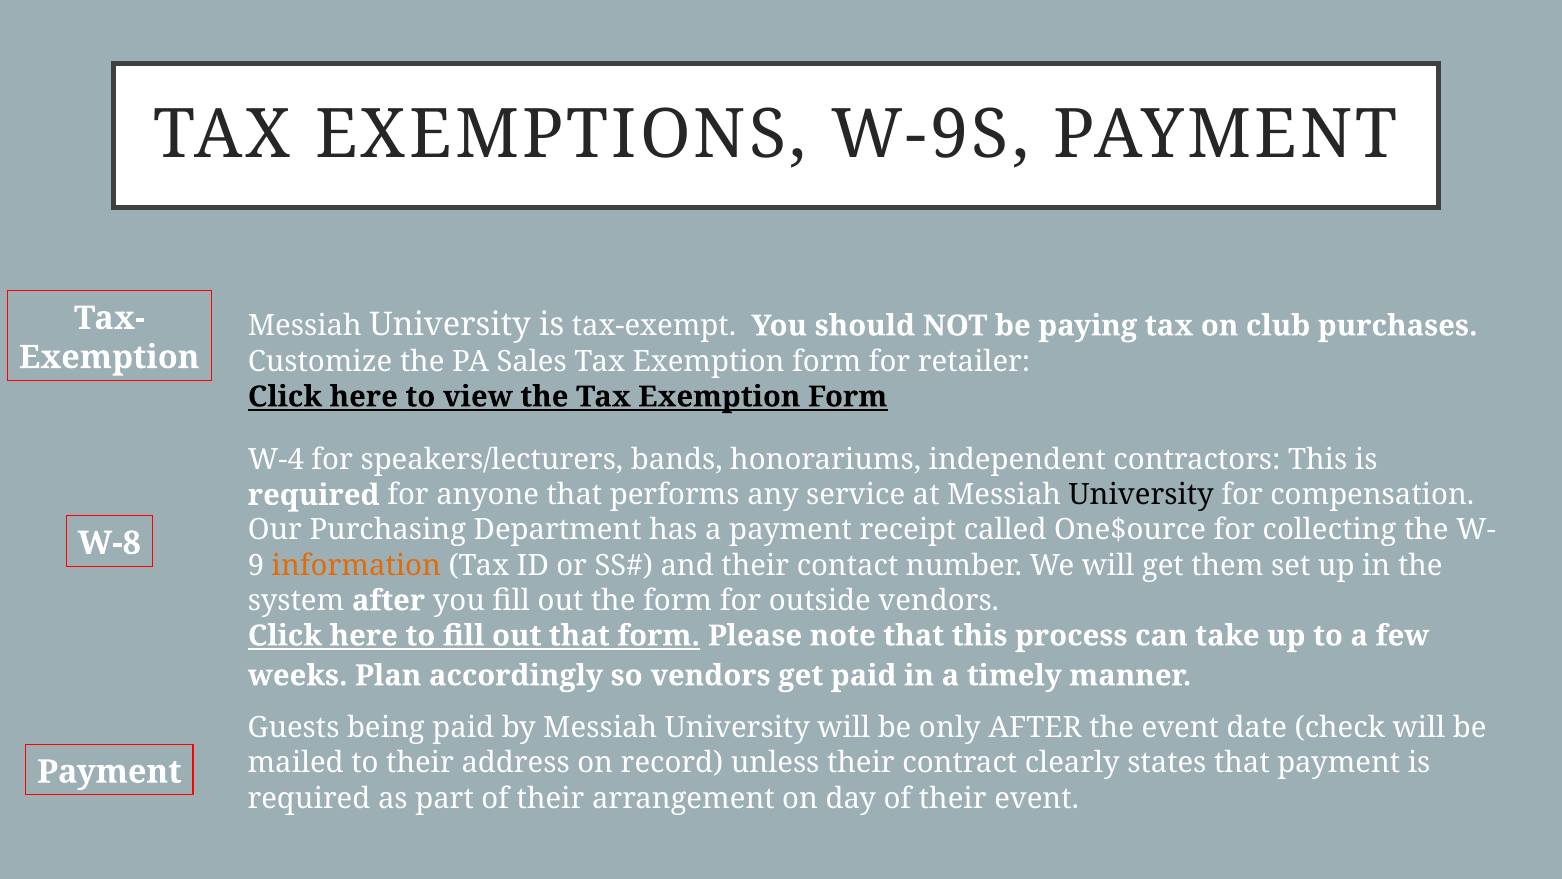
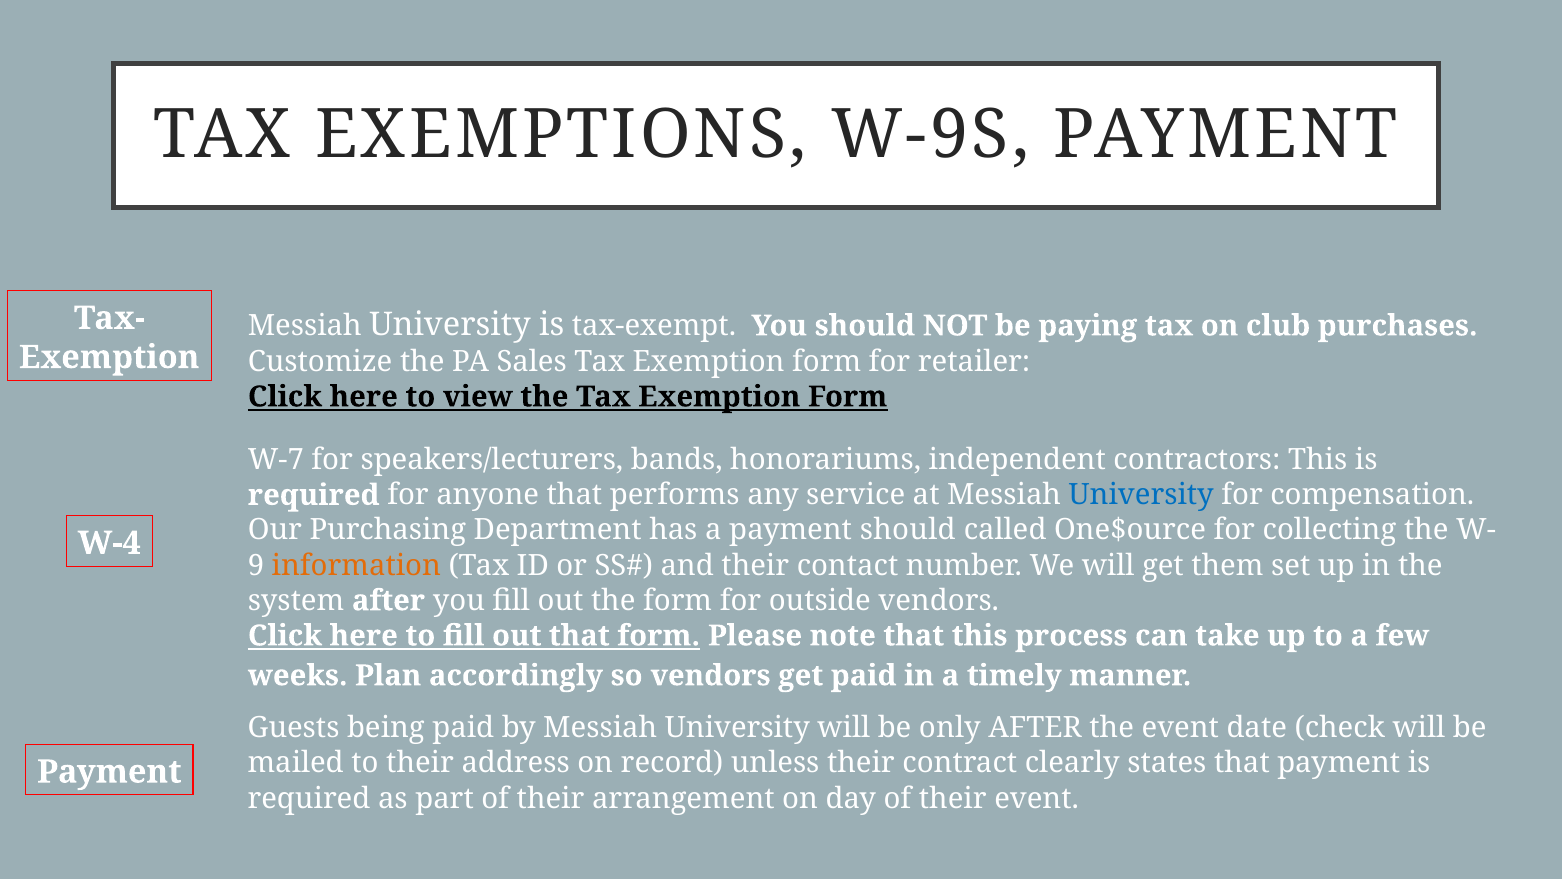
W-4: W-4 -> W-7
University at (1141, 495) colour: black -> blue
payment receipt: receipt -> should
W-8: W-8 -> W-4
